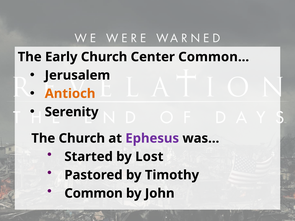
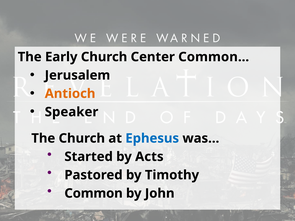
Serenity: Serenity -> Speaker
Ephesus colour: purple -> blue
Lost: Lost -> Acts
